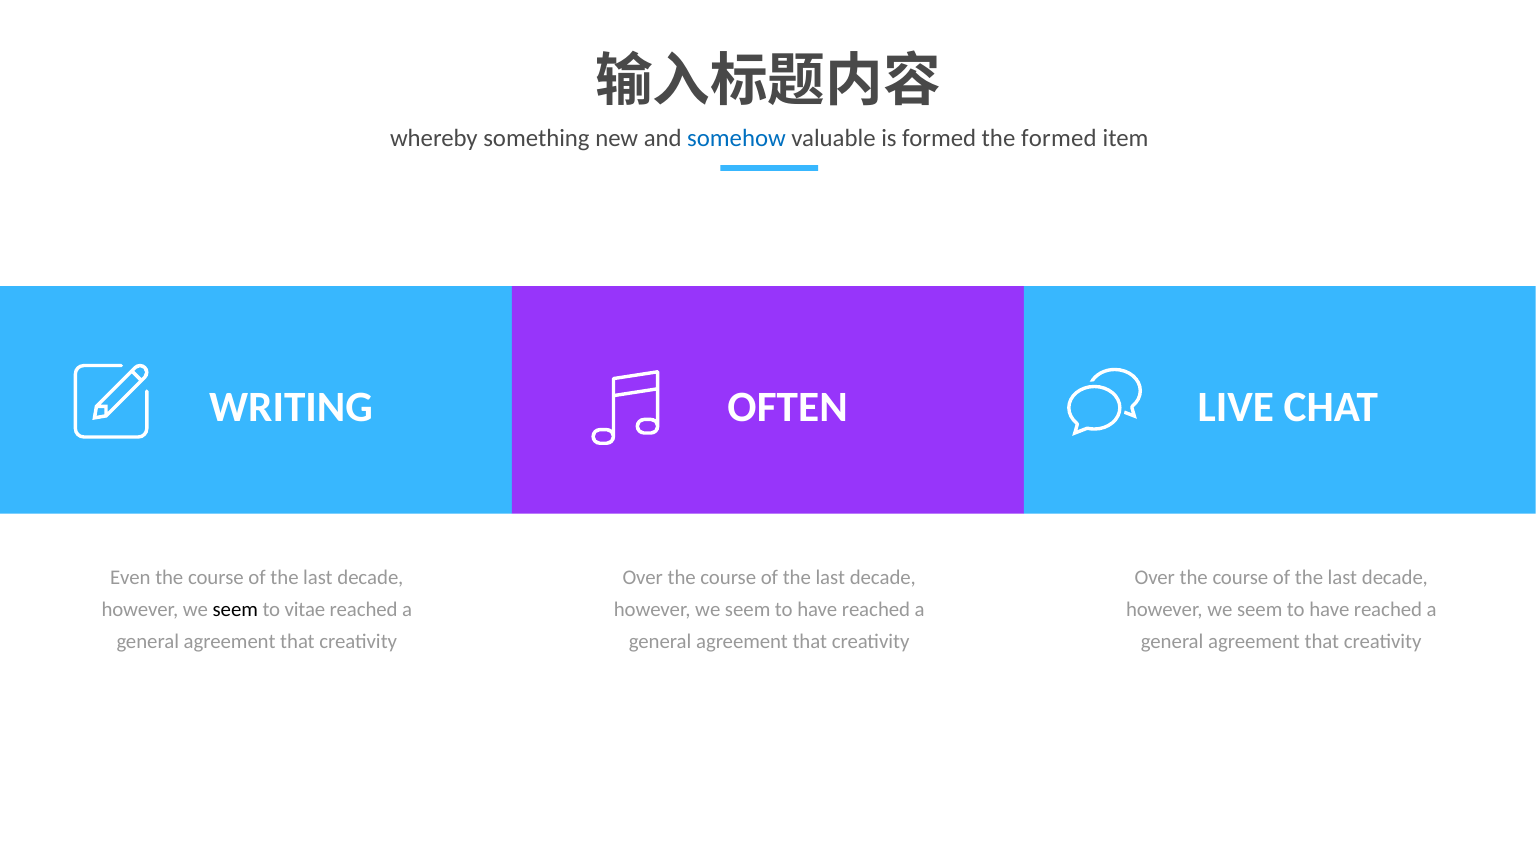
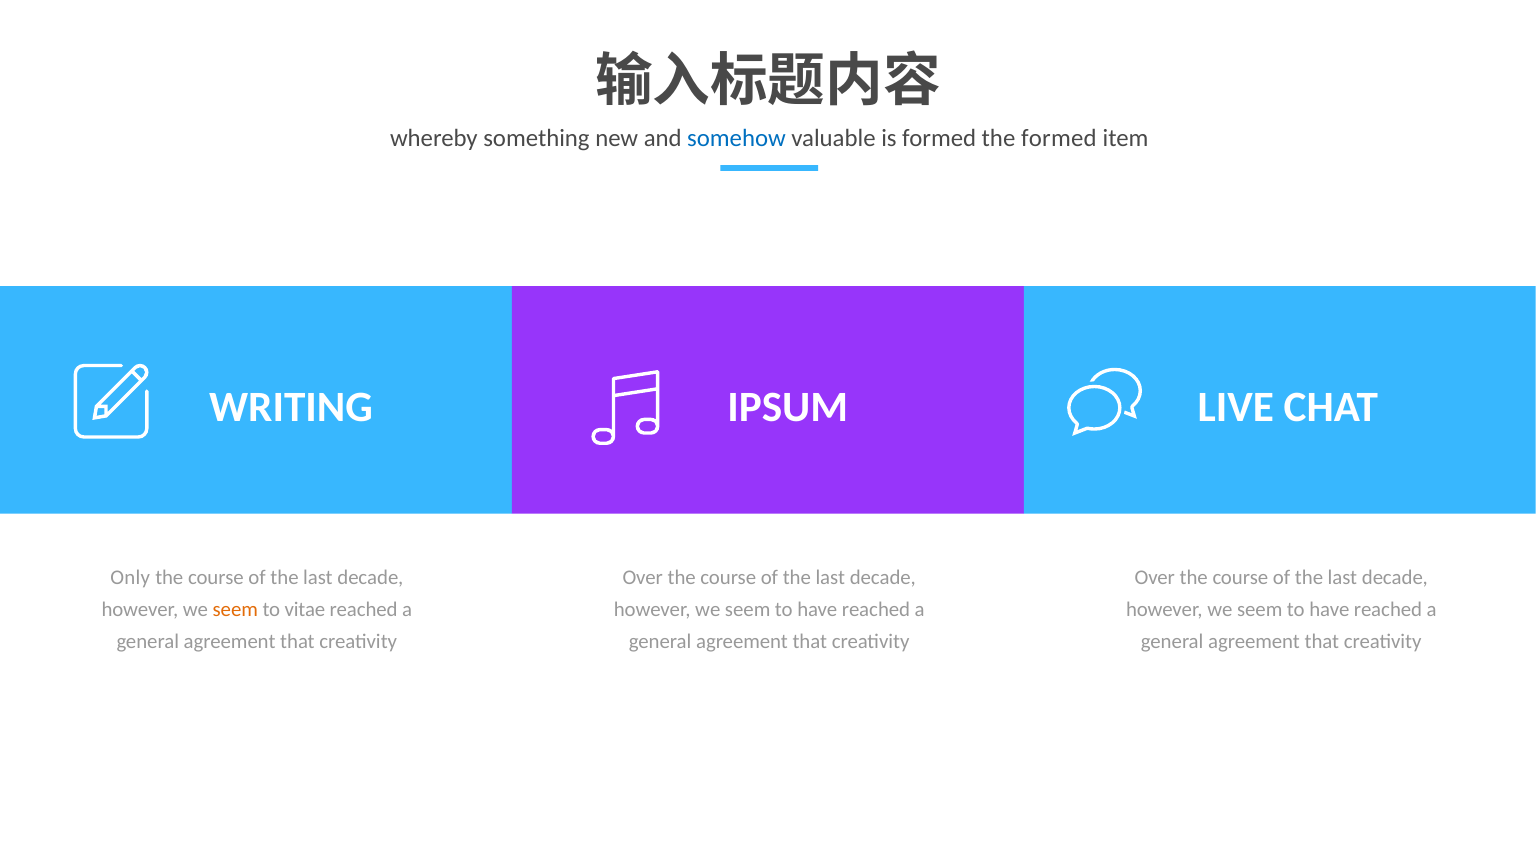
OFTEN: OFTEN -> IPSUM
Even: Even -> Only
seem at (235, 610) colour: black -> orange
